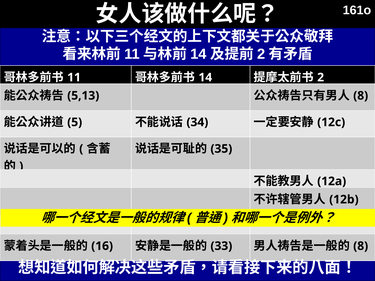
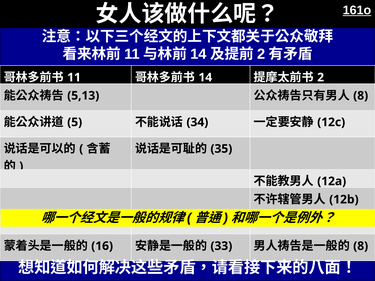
161o underline: none -> present
